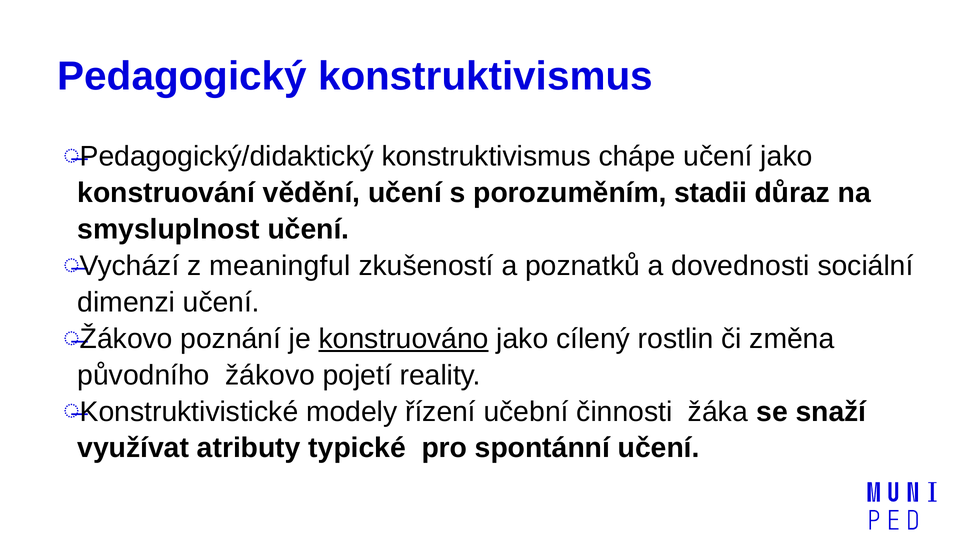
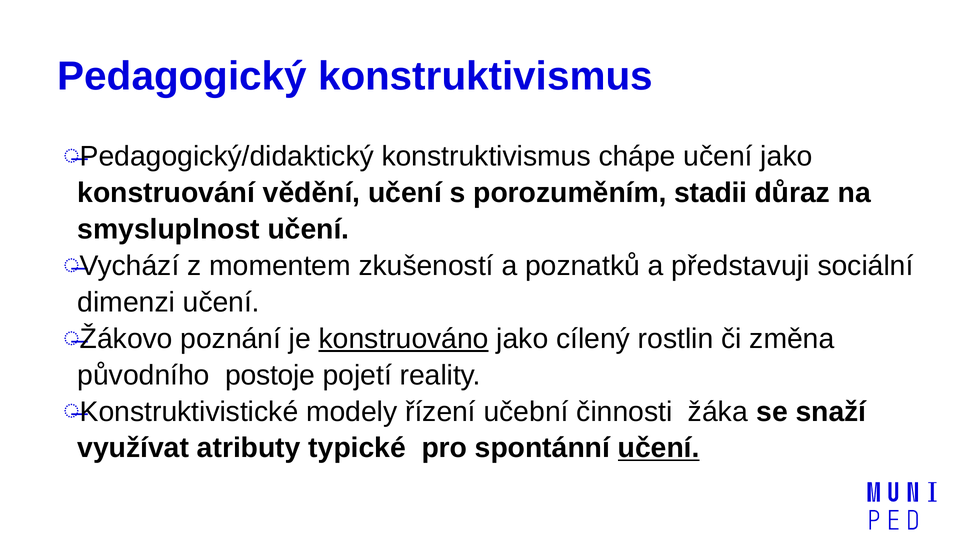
meaningful: meaningful -> momentem
dovednosti: dovednosti -> představuji
původního žákovo: žákovo -> postoje
učení at (659, 448) underline: none -> present
